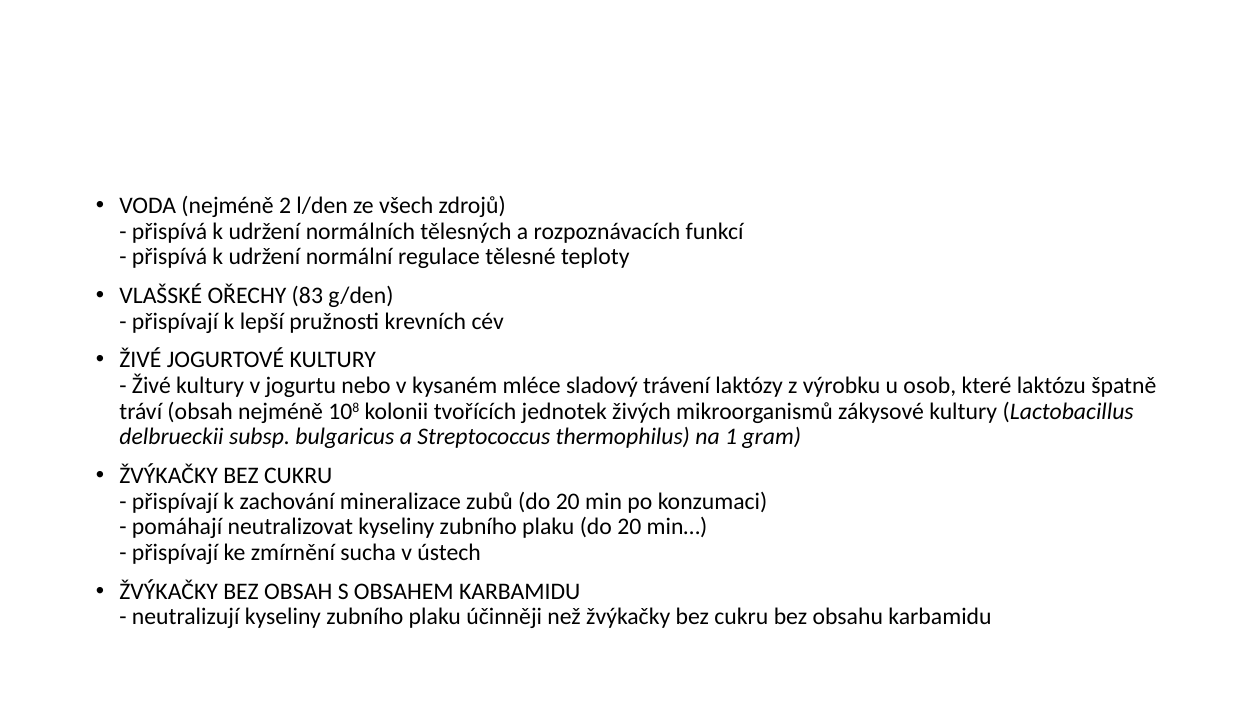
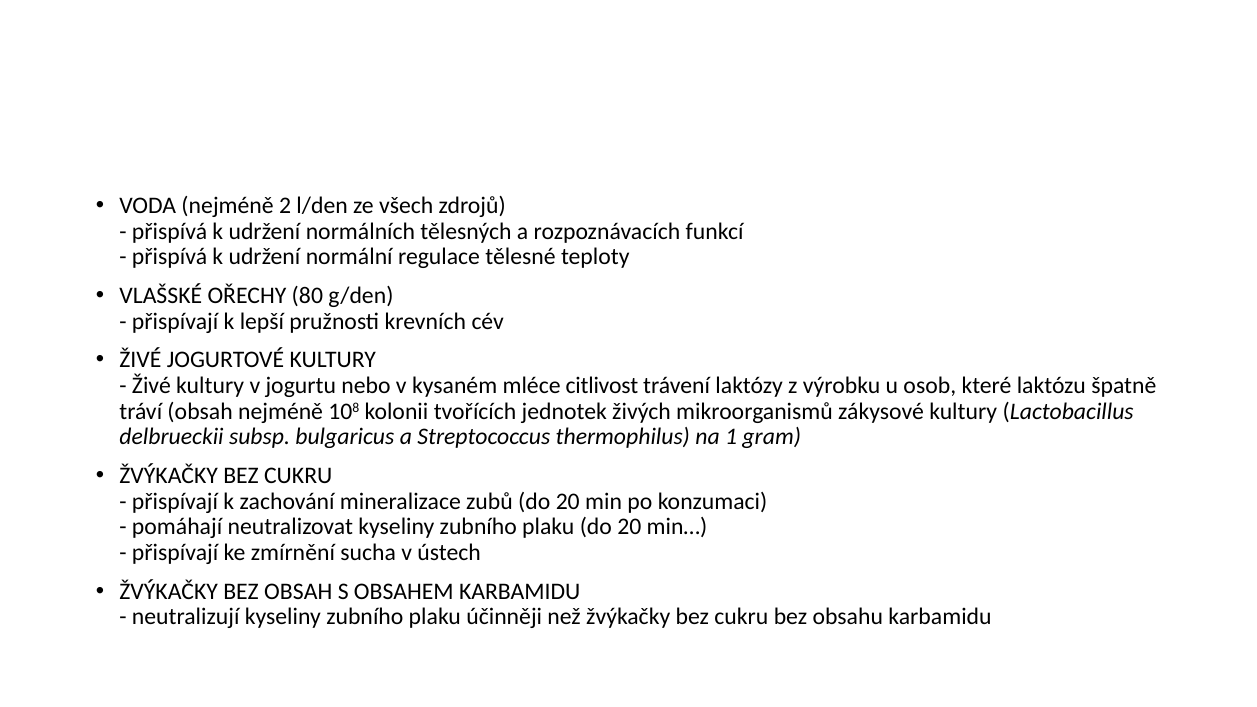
83: 83 -> 80
sladový: sladový -> citlivost
